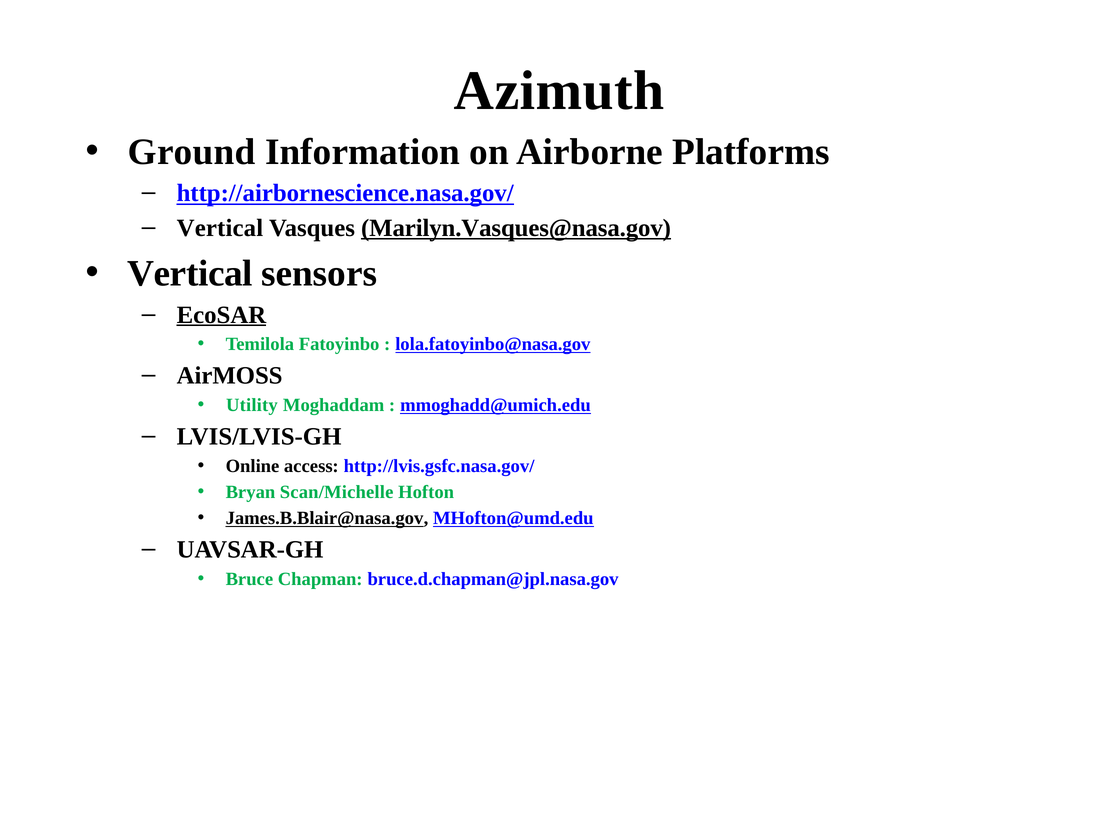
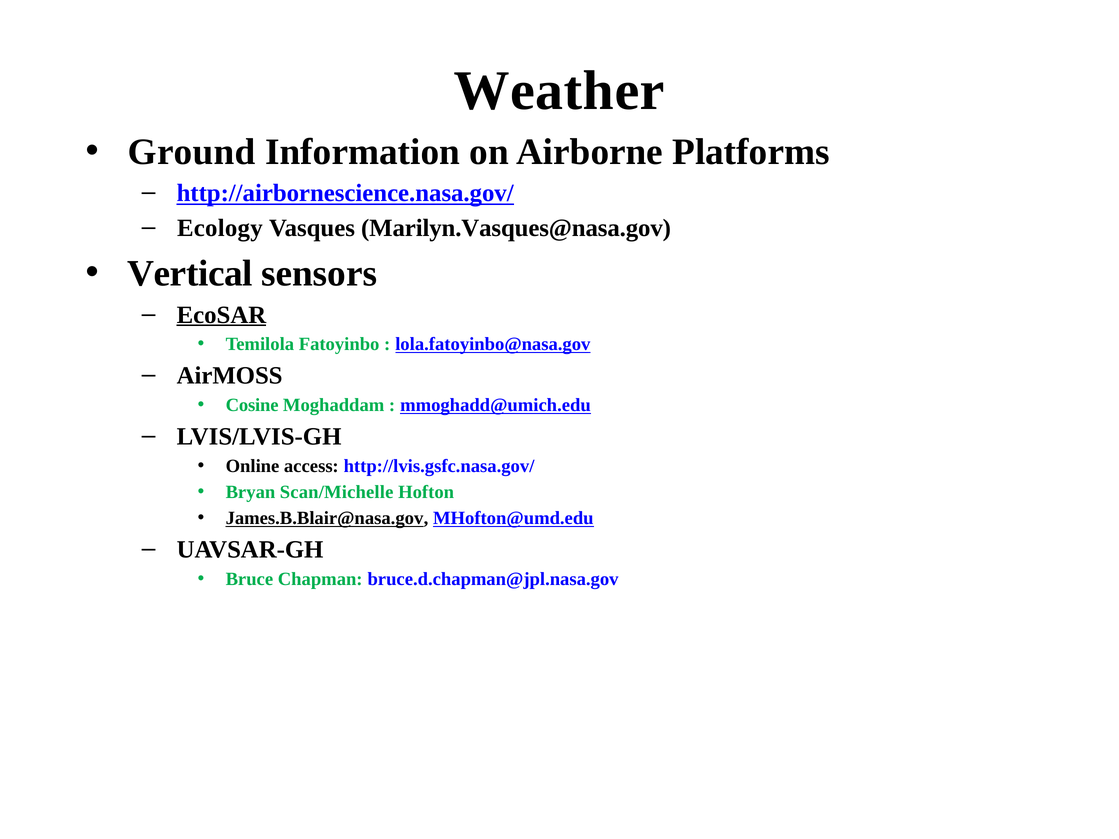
Azimuth: Azimuth -> Weather
Vertical at (220, 228): Vertical -> Ecology
Marilyn.Vasques@nasa.gov underline: present -> none
Utility: Utility -> Cosine
